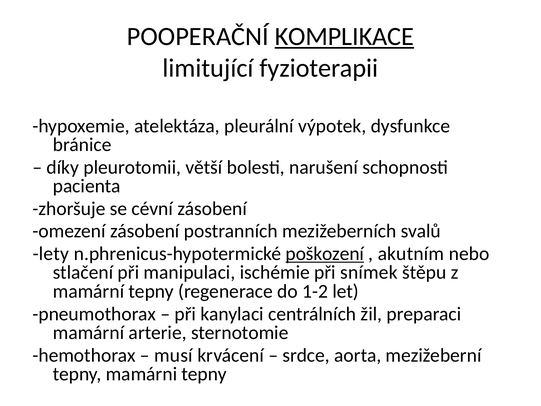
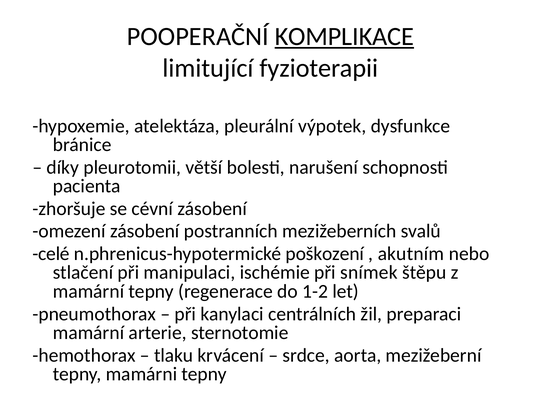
lety: lety -> celé
poškození underline: present -> none
musí: musí -> tlaku
